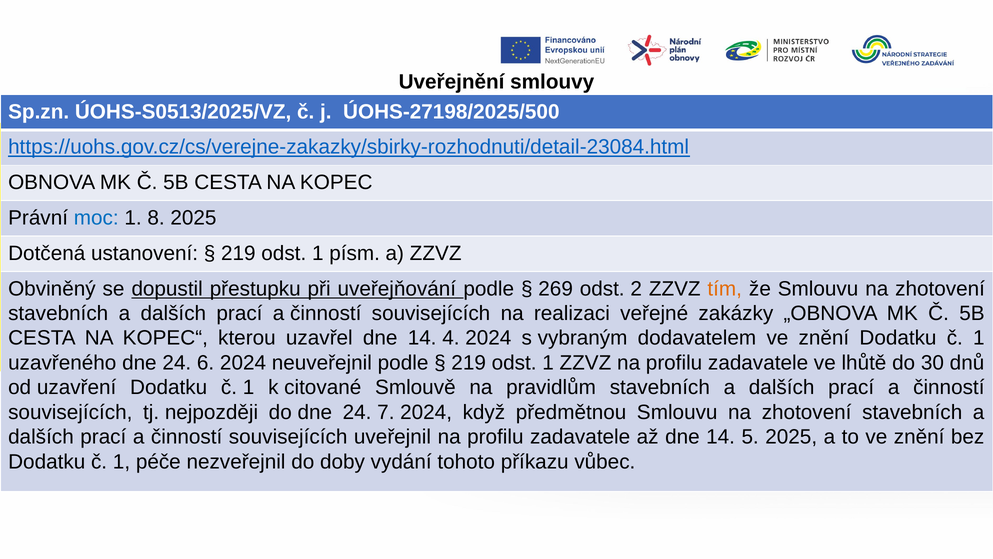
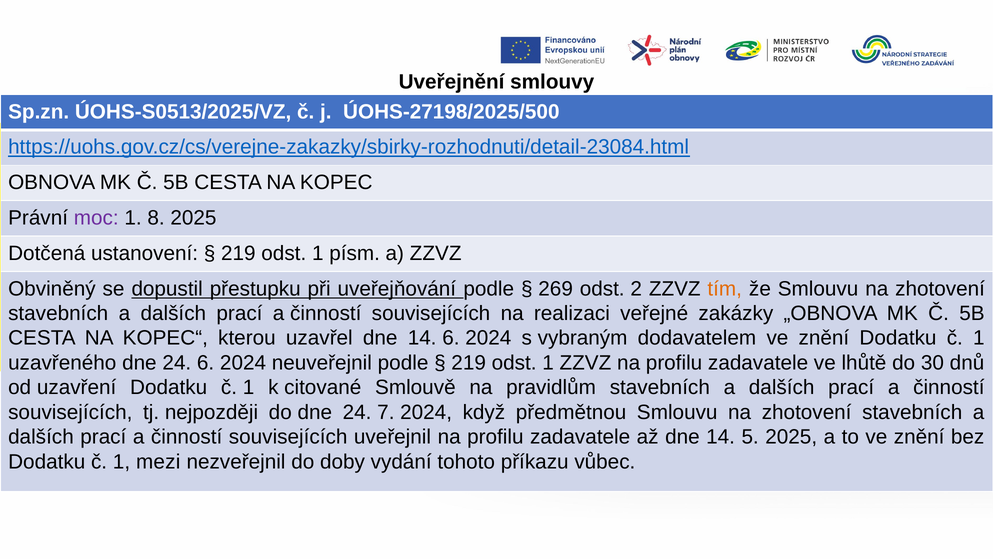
moc colour: blue -> purple
14 4: 4 -> 6
péče: péče -> mezi
